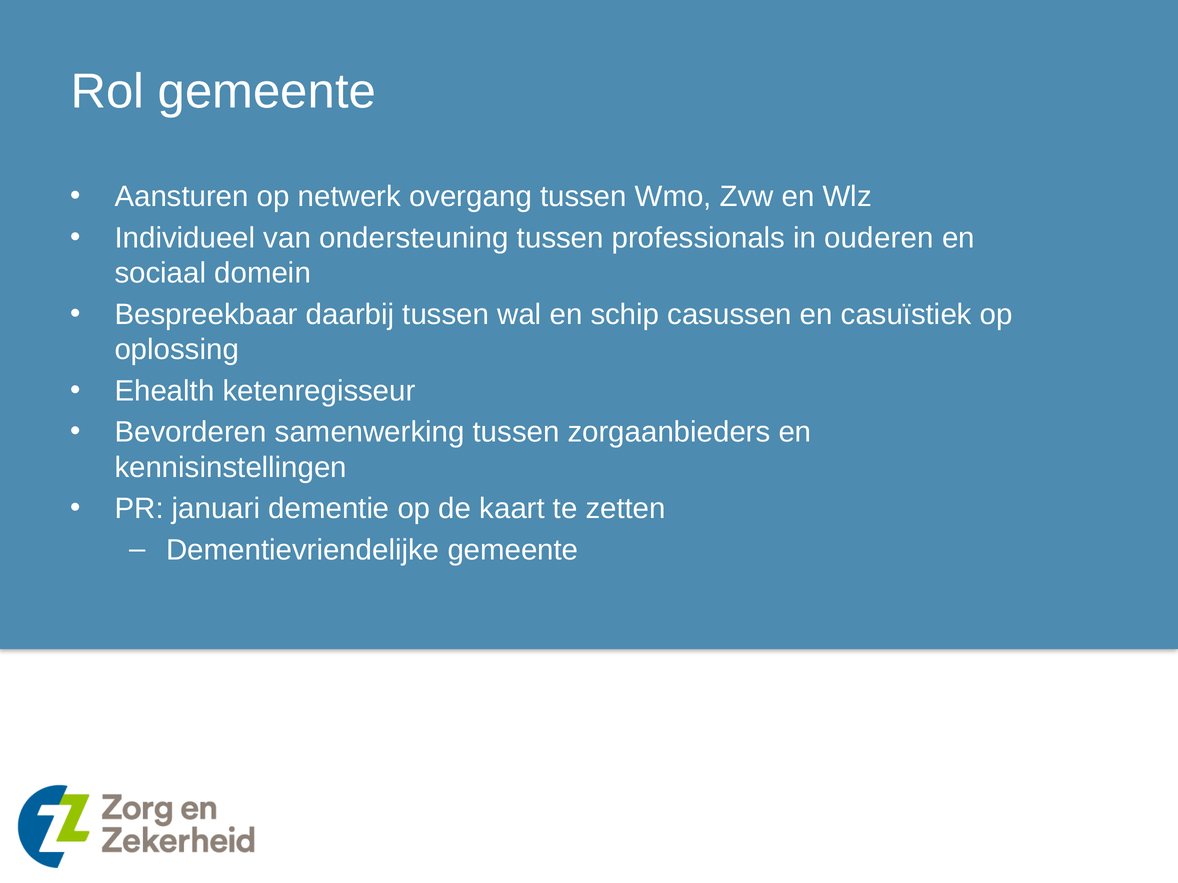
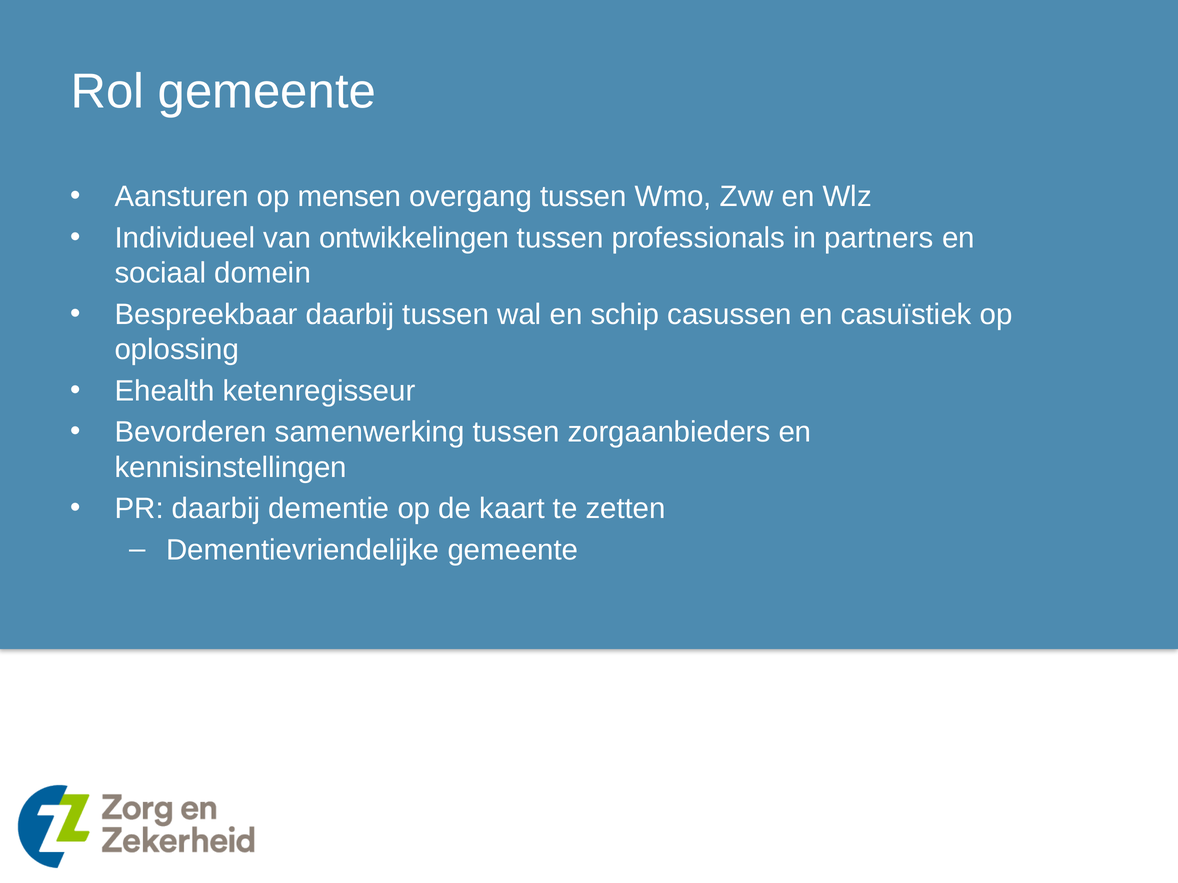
netwerk: netwerk -> mensen
ondersteuning: ondersteuning -> ontwikkelingen
ouderen: ouderen -> partners
PR januari: januari -> daarbij
